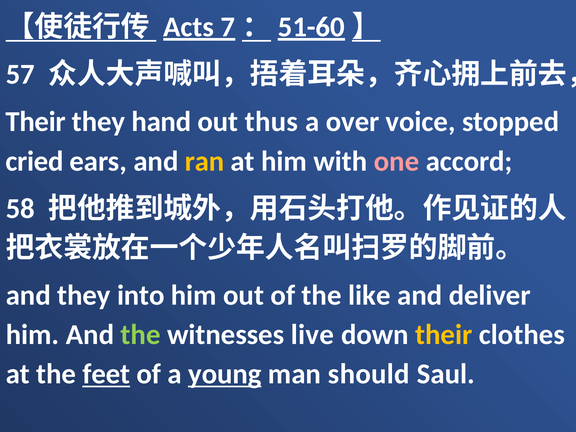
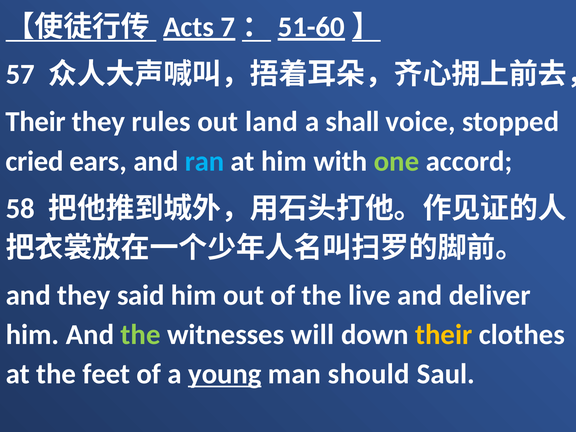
hand: hand -> rules
thus: thus -> land
over: over -> shall
ran colour: yellow -> light blue
one colour: pink -> light green
into: into -> said
like: like -> live
live: live -> will
feet underline: present -> none
